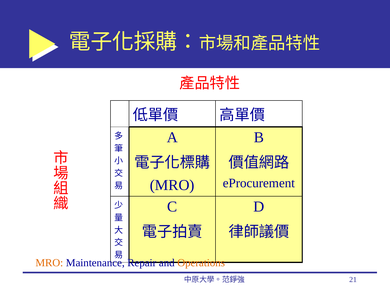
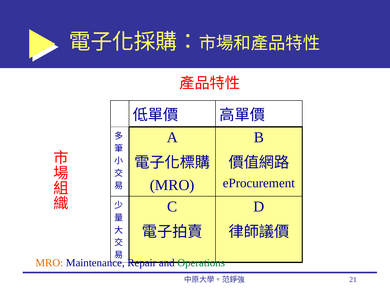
Operations colour: orange -> green
